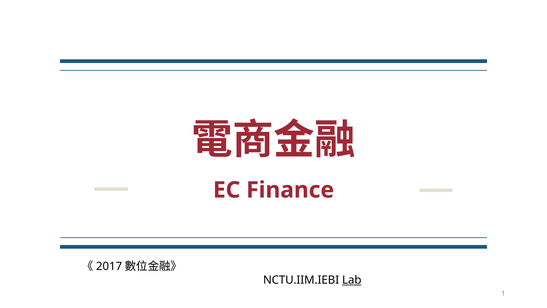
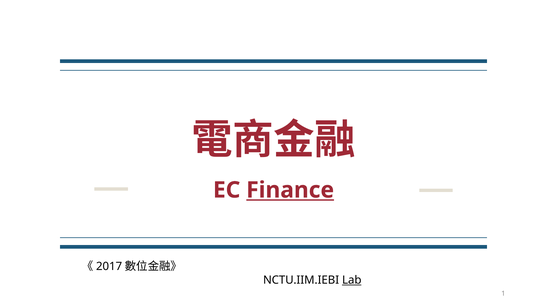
Finance underline: none -> present
